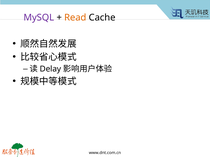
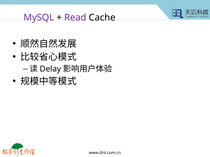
Read colour: orange -> purple
